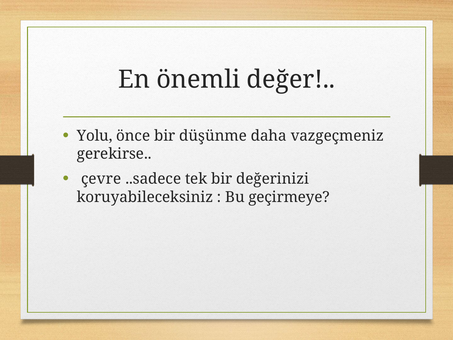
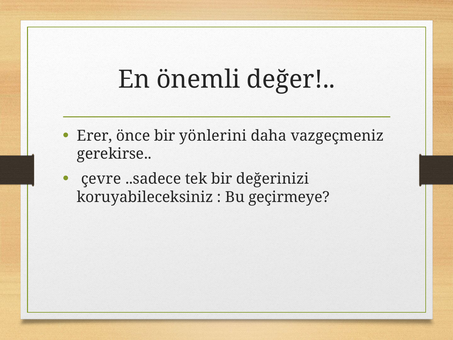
Yolu: Yolu -> Erer
düşünme: düşünme -> yönlerini
